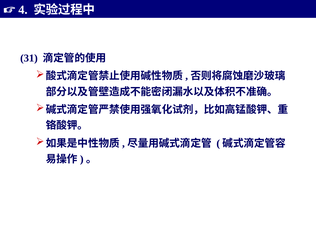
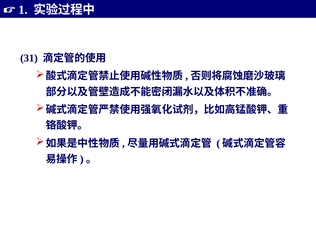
4: 4 -> 1
